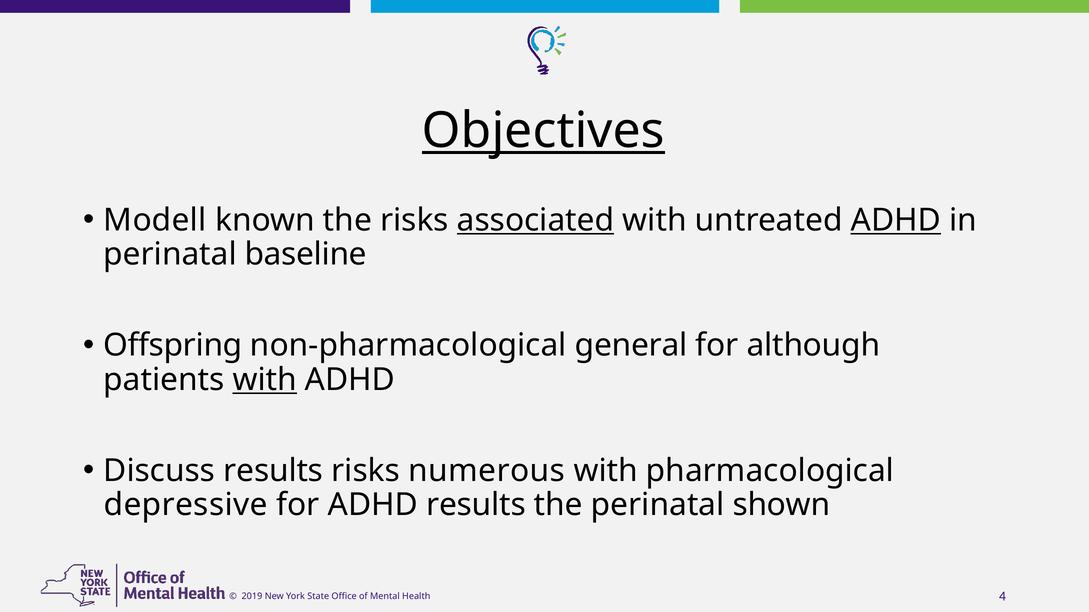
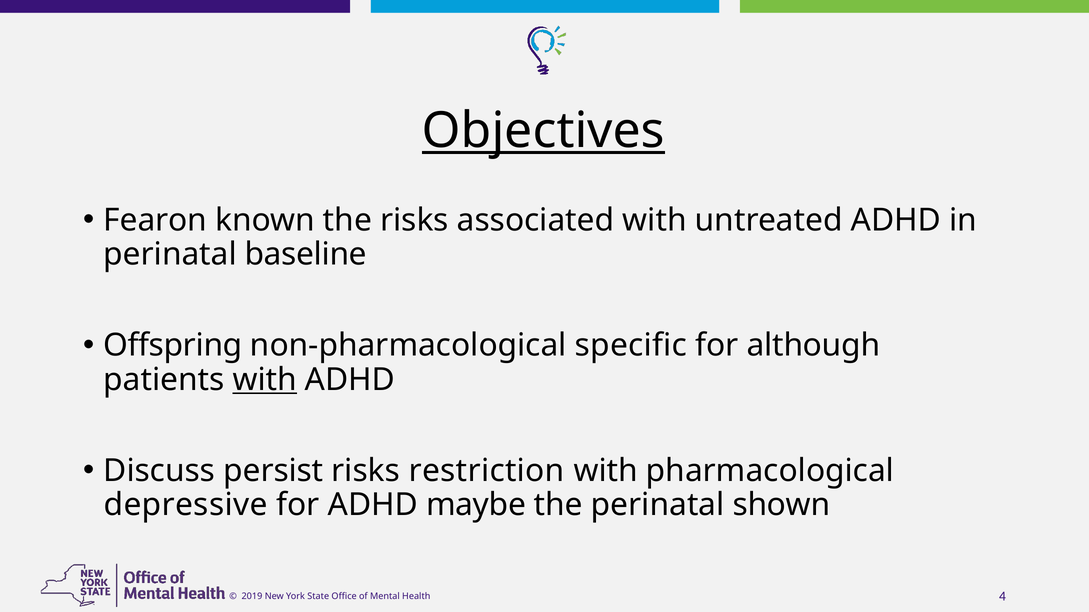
Modell: Modell -> Fearon
associated underline: present -> none
ADHD at (896, 220) underline: present -> none
general: general -> specific
Discuss results: results -> persist
numerous: numerous -> restriction
ADHD results: results -> maybe
